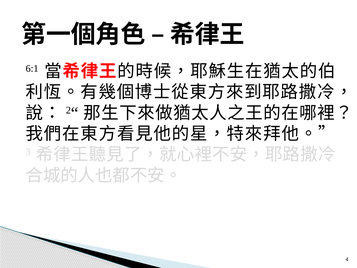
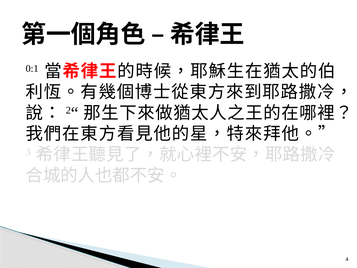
6:1: 6:1 -> 0:1
